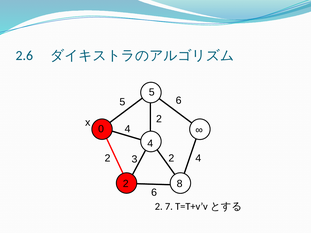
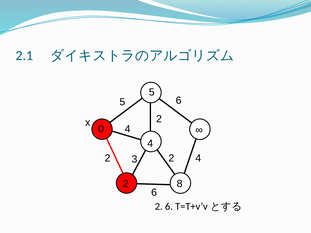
2.6: 2.6 -> 2.1
7 at (169, 207): 7 -> 6
